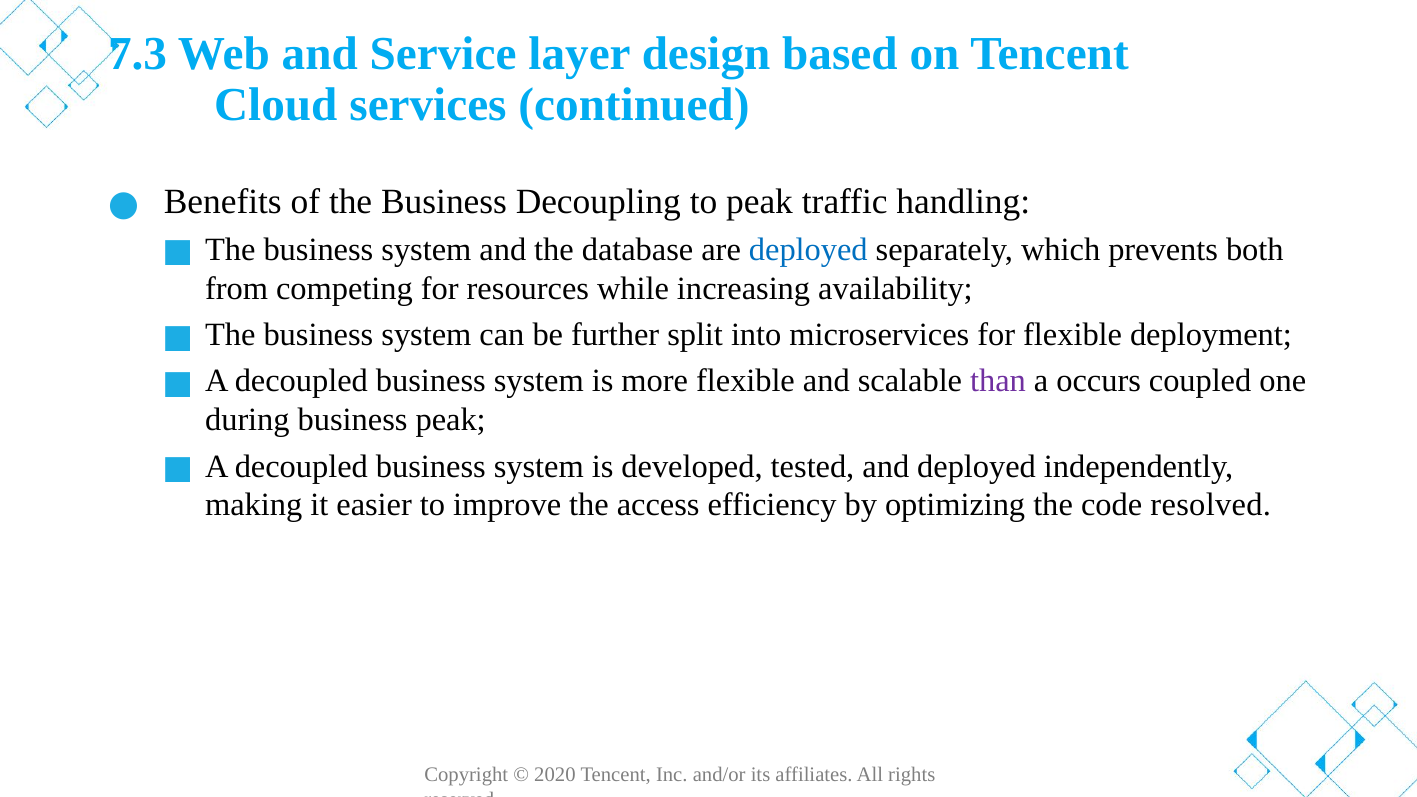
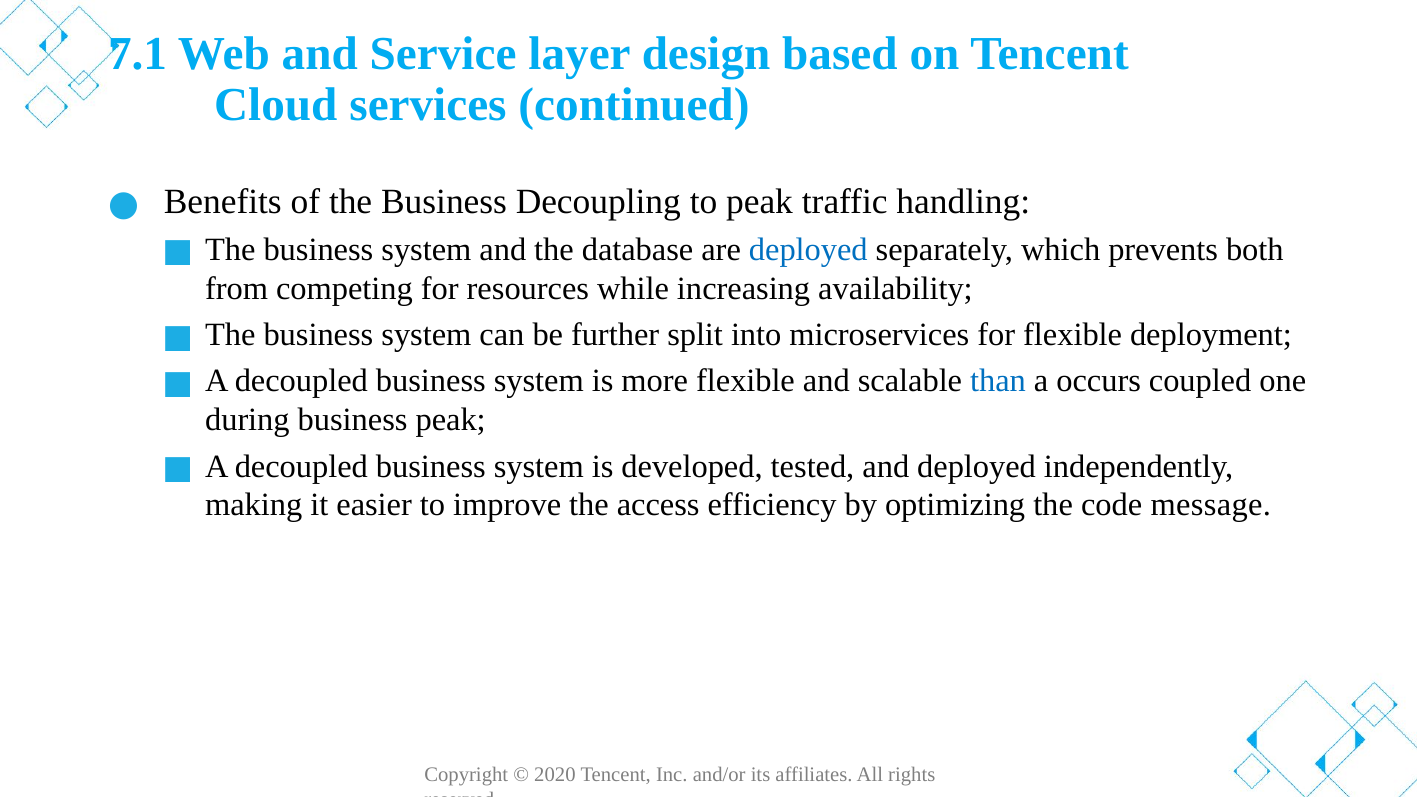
7.3: 7.3 -> 7.1
than colour: purple -> blue
resolved: resolved -> message
